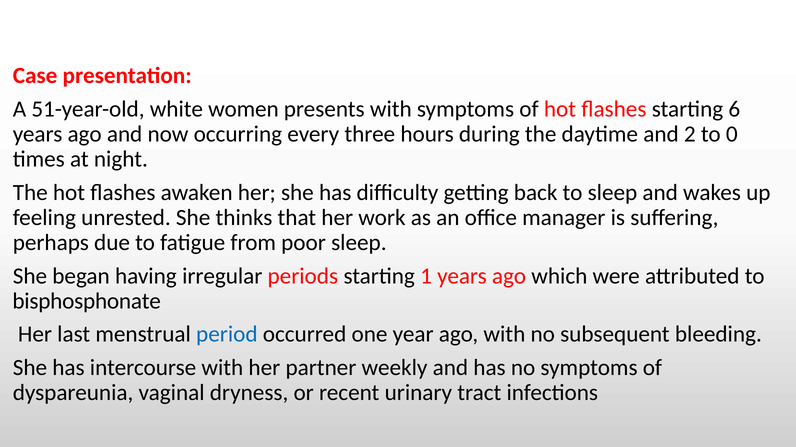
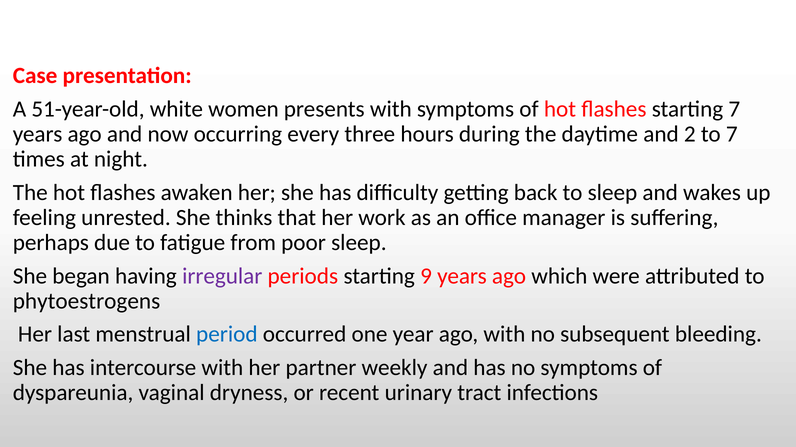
starting 6: 6 -> 7
to 0: 0 -> 7
irregular colour: black -> purple
1: 1 -> 9
bisphosphonate: bisphosphonate -> phytoestrogens
